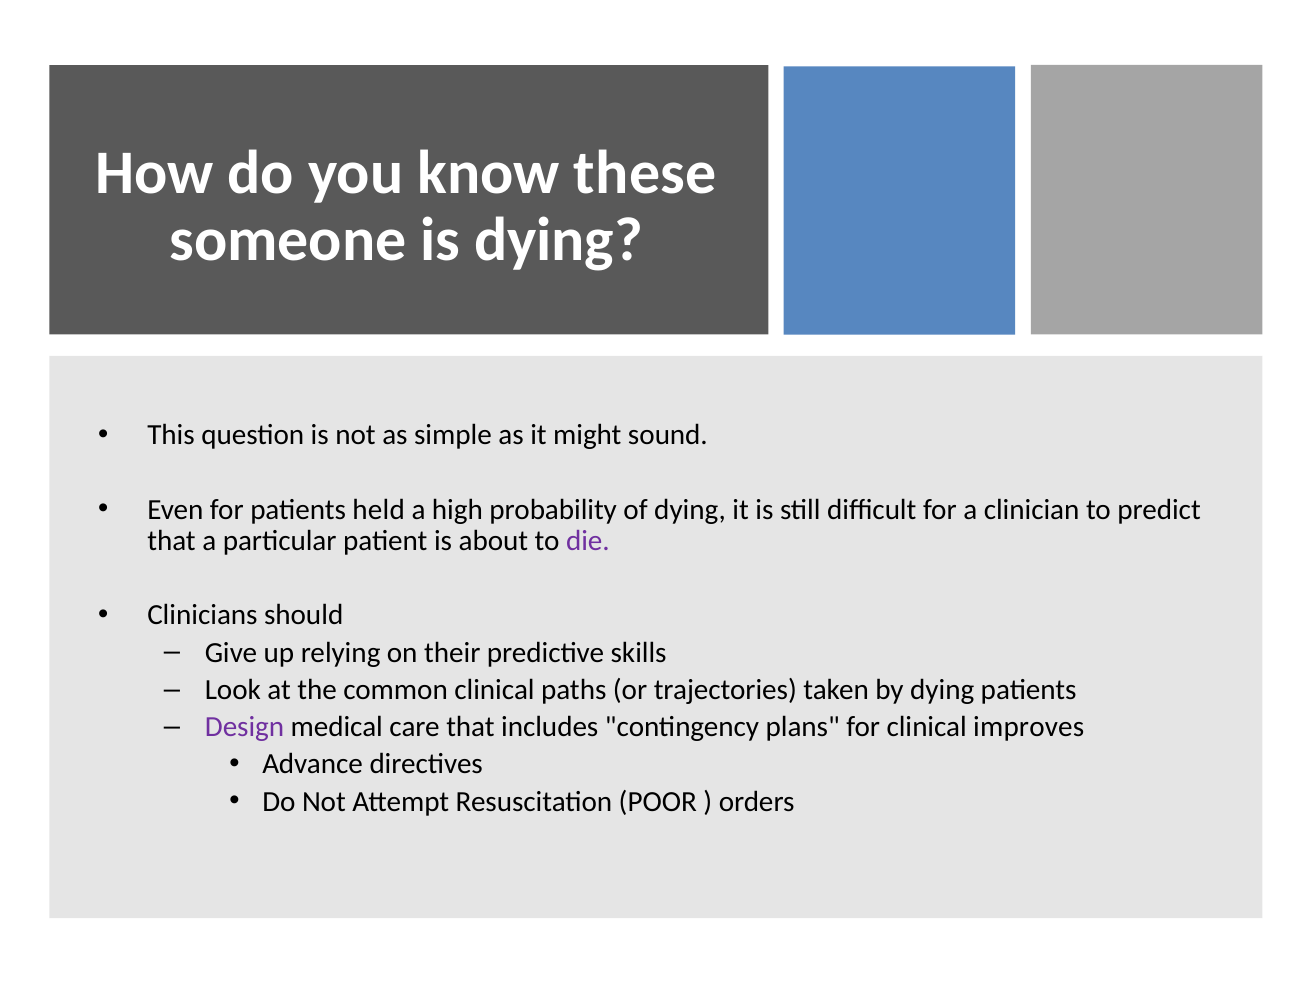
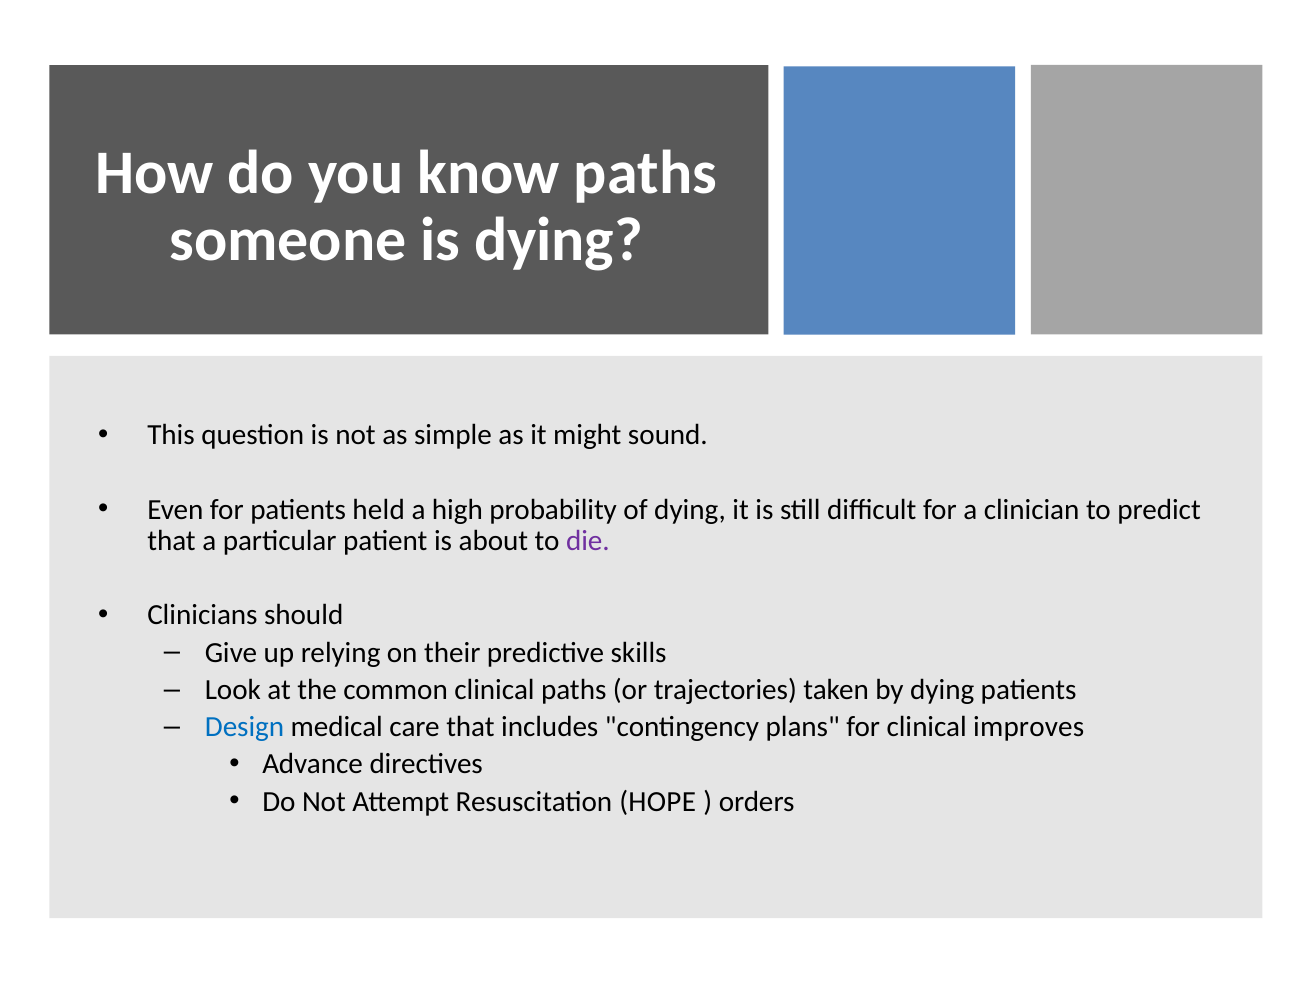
know these: these -> paths
Design colour: purple -> blue
POOR: POOR -> HOPE
